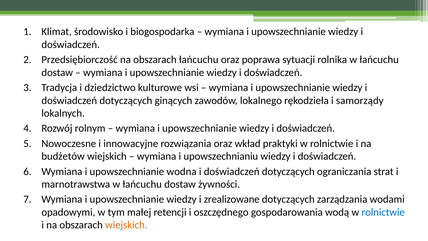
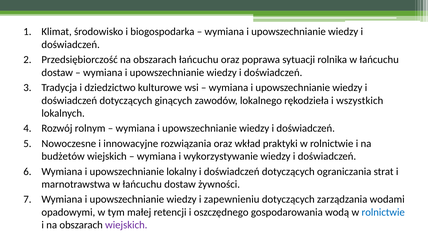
samorządy: samorządy -> wszystkich
upowszechnianiu: upowszechnianiu -> wykorzystywanie
wodna: wodna -> lokalny
zrealizowane: zrealizowane -> zapewnieniu
wiejskich at (126, 225) colour: orange -> purple
